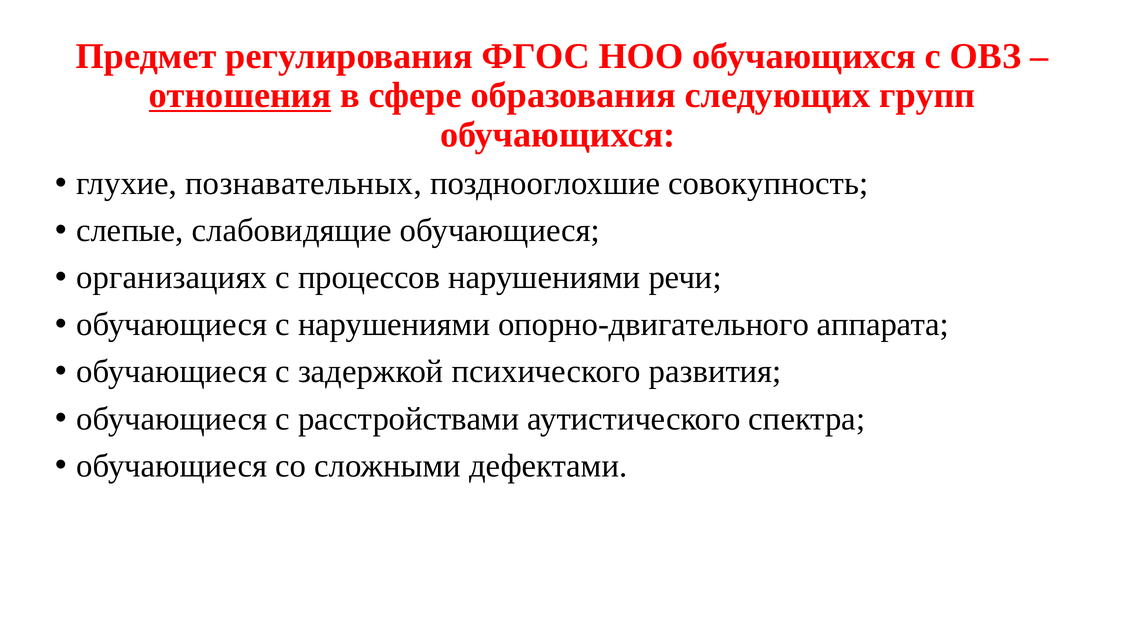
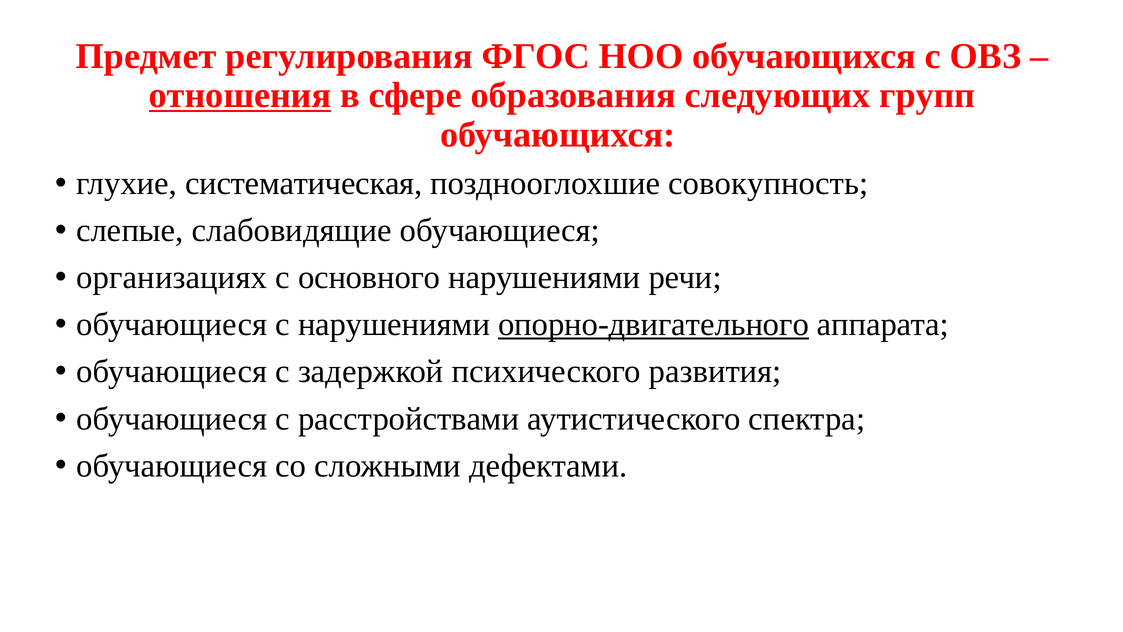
познавательных: познавательных -> систематическая
процессов: процессов -> основного
опорно-двигательного underline: none -> present
